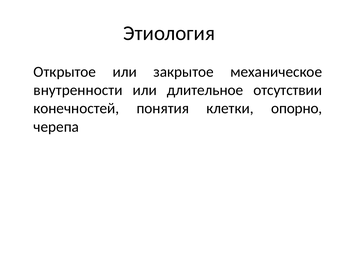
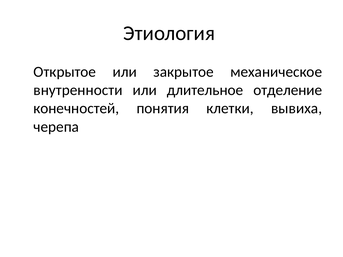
отсутствии: отсутствии -> отделение
опорно: опорно -> вывиха
